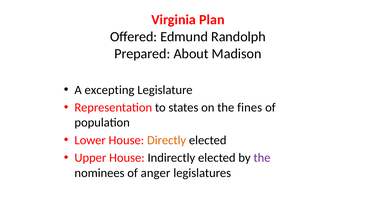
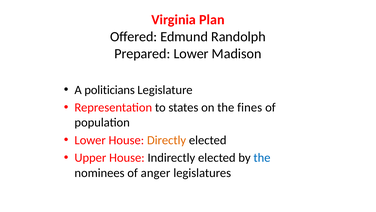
Prepared About: About -> Lower
excepting: excepting -> politicians
the at (262, 157) colour: purple -> blue
